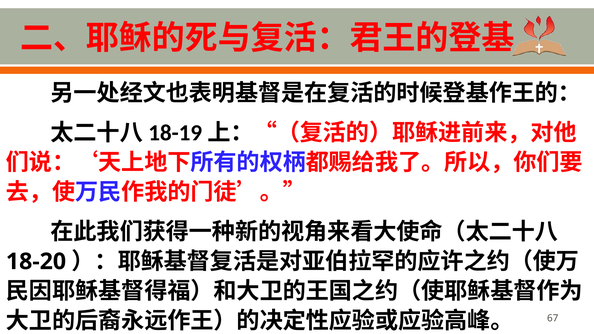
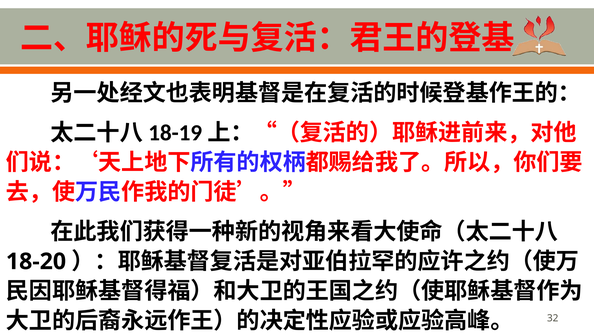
67: 67 -> 32
